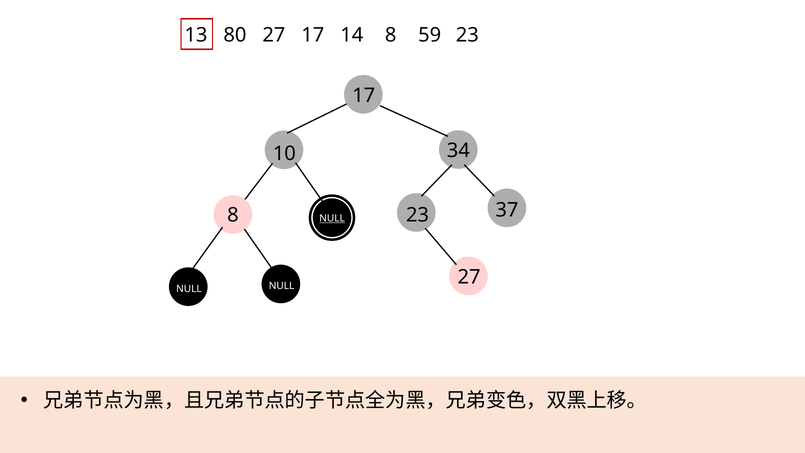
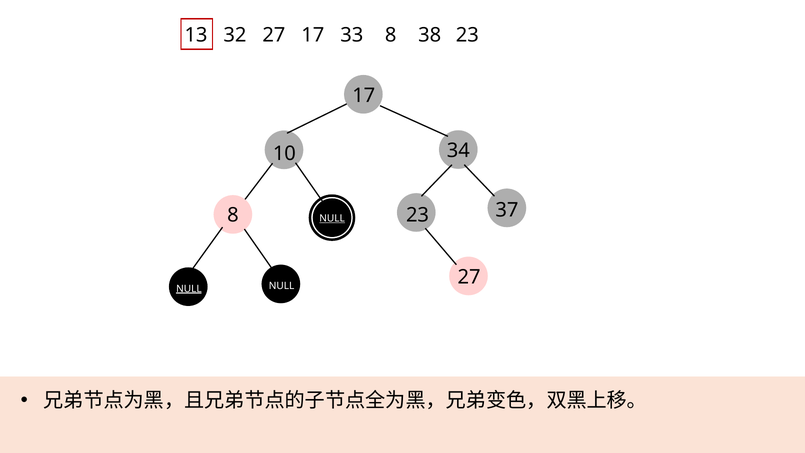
80: 80 -> 32
14: 14 -> 33
59: 59 -> 38
NULL at (189, 289) underline: none -> present
